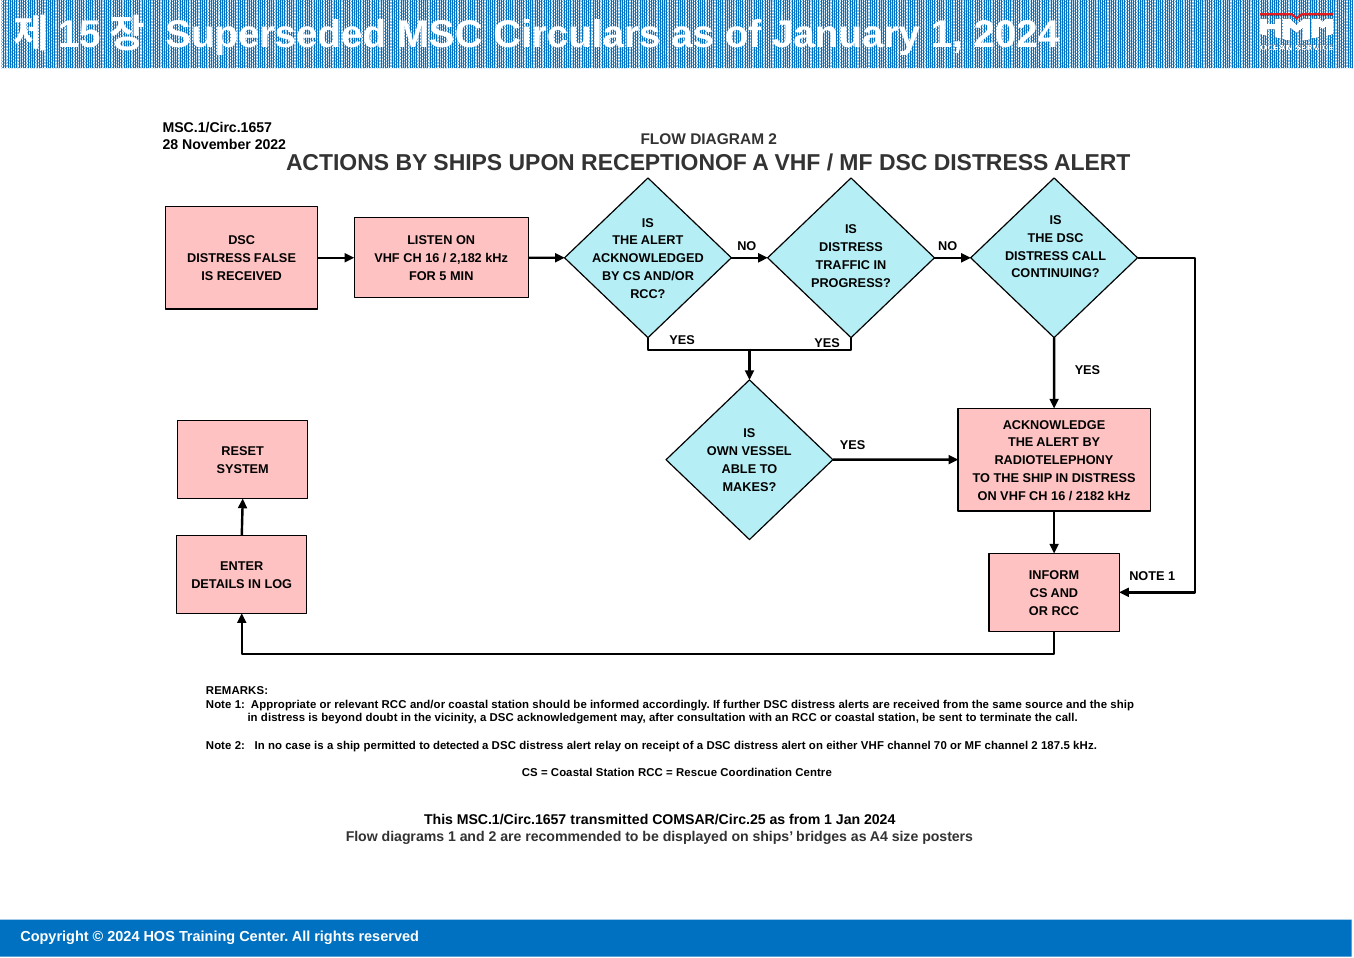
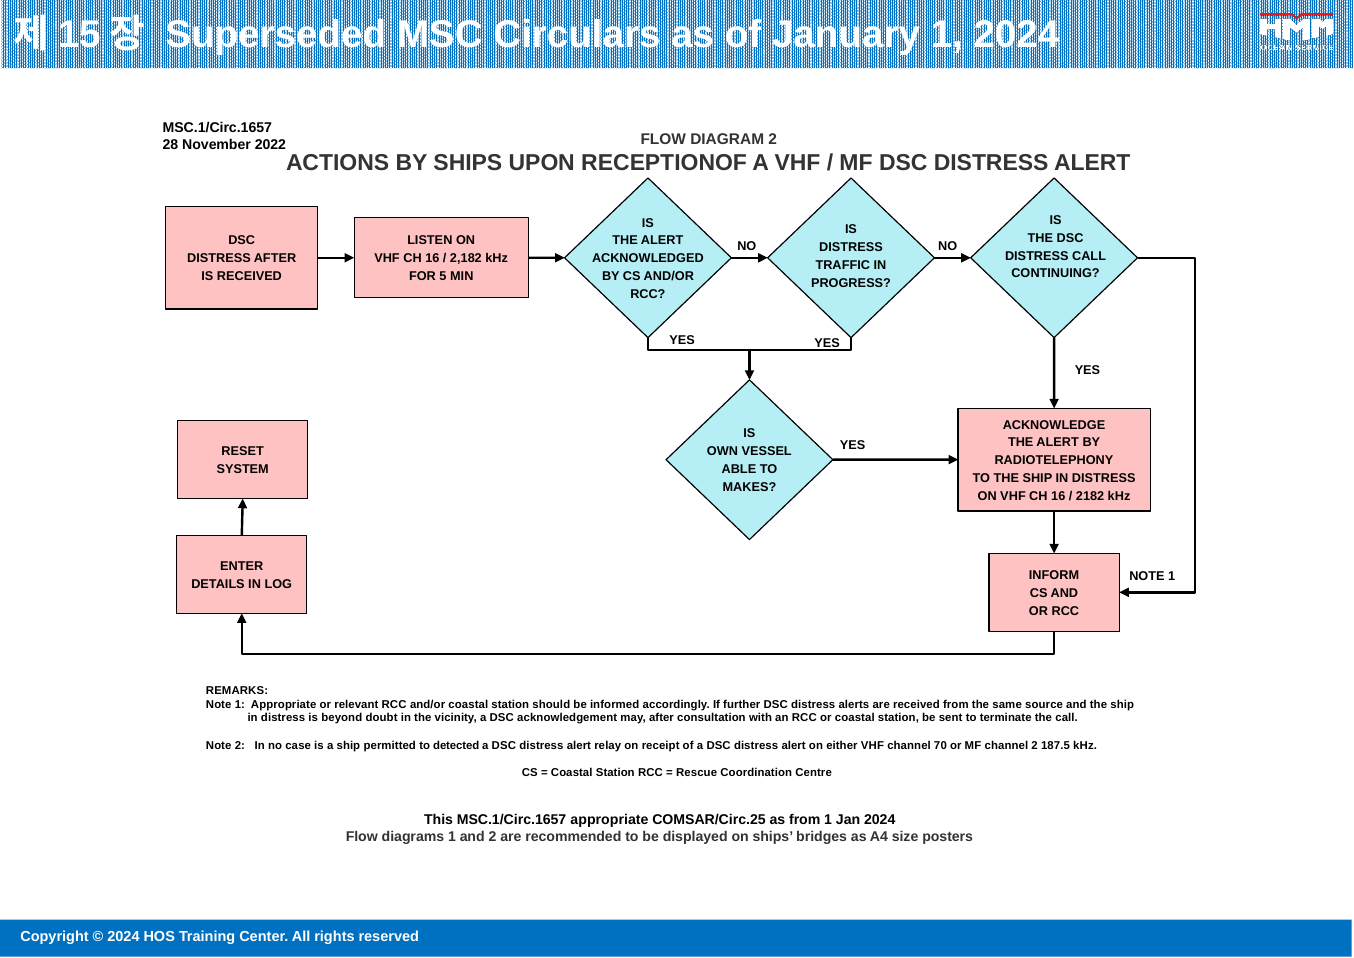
DISTRESS FALSE: FALSE -> AFTER
MSC.1/Circ.1657 transmitted: transmitted -> appropriate
